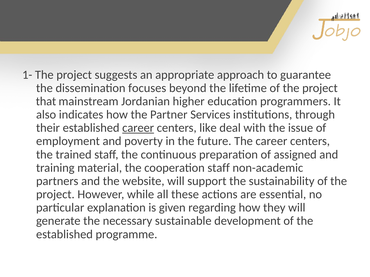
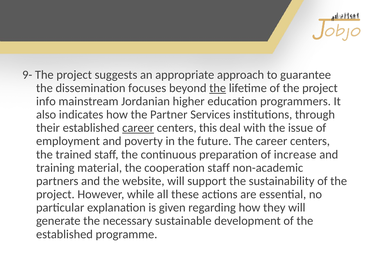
1-: 1- -> 9-
the at (218, 88) underline: none -> present
that: that -> info
like: like -> this
assigned: assigned -> increase
